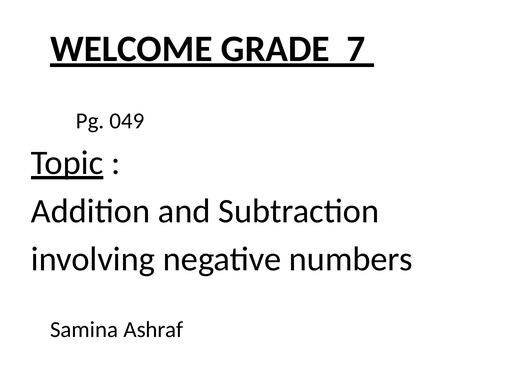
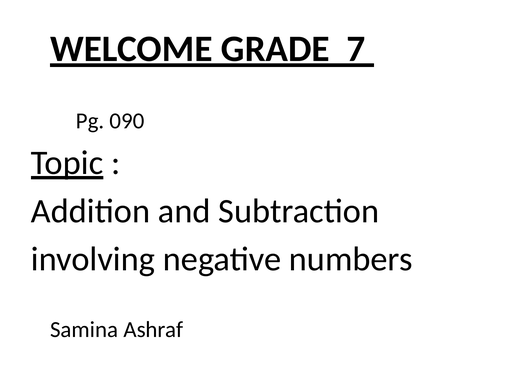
049: 049 -> 090
